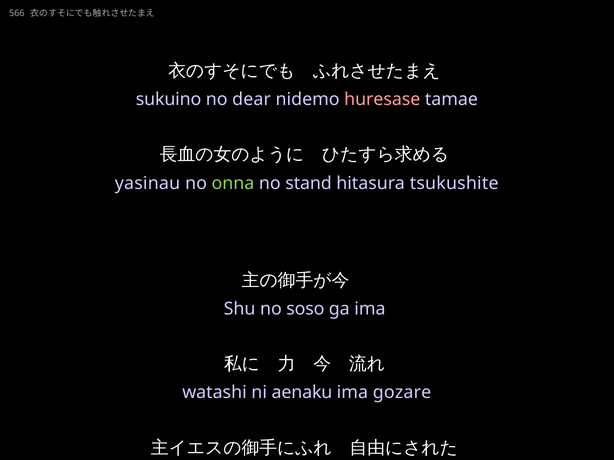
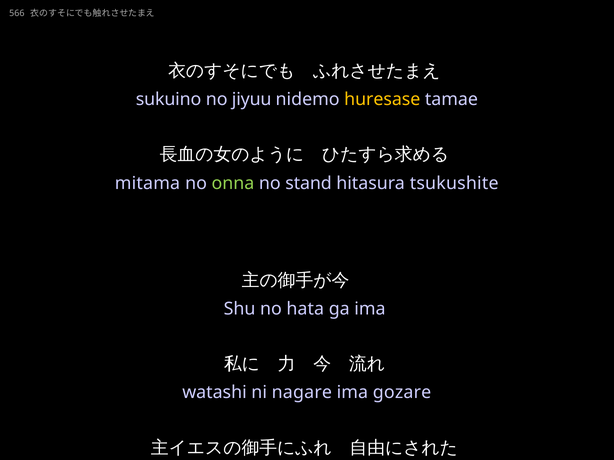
dear: dear -> jiyuu
huresase colour: pink -> yellow
yasinau: yasinau -> mitama
soso: soso -> hata
aenaku: aenaku -> nagare
